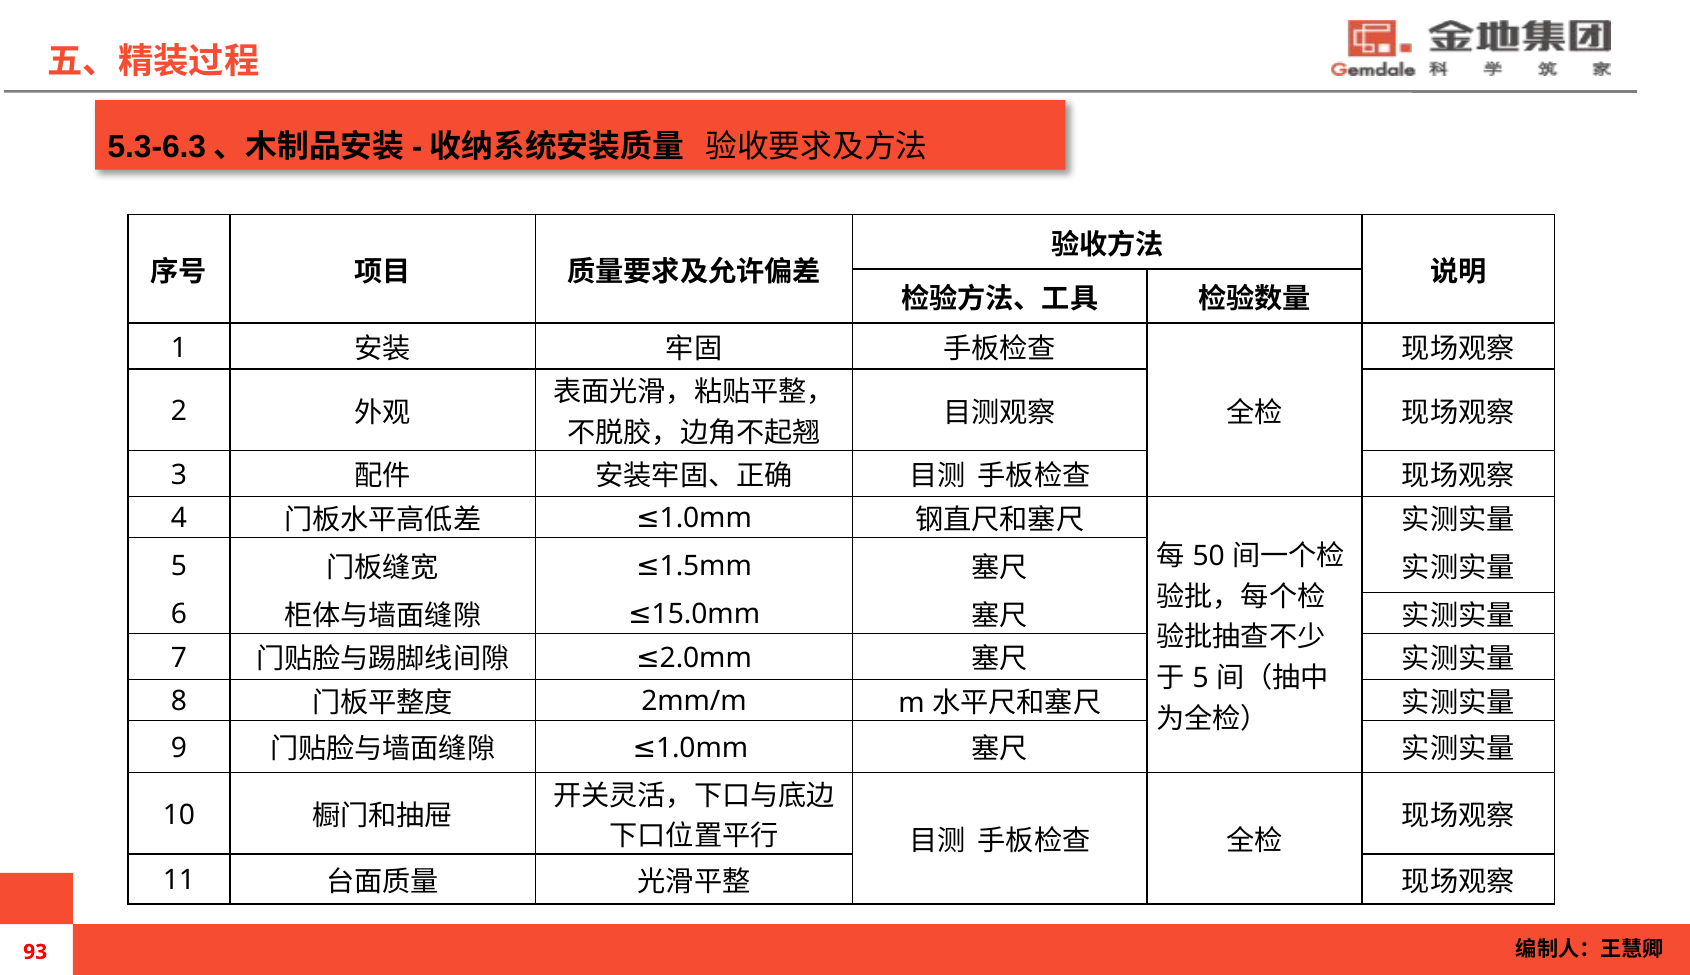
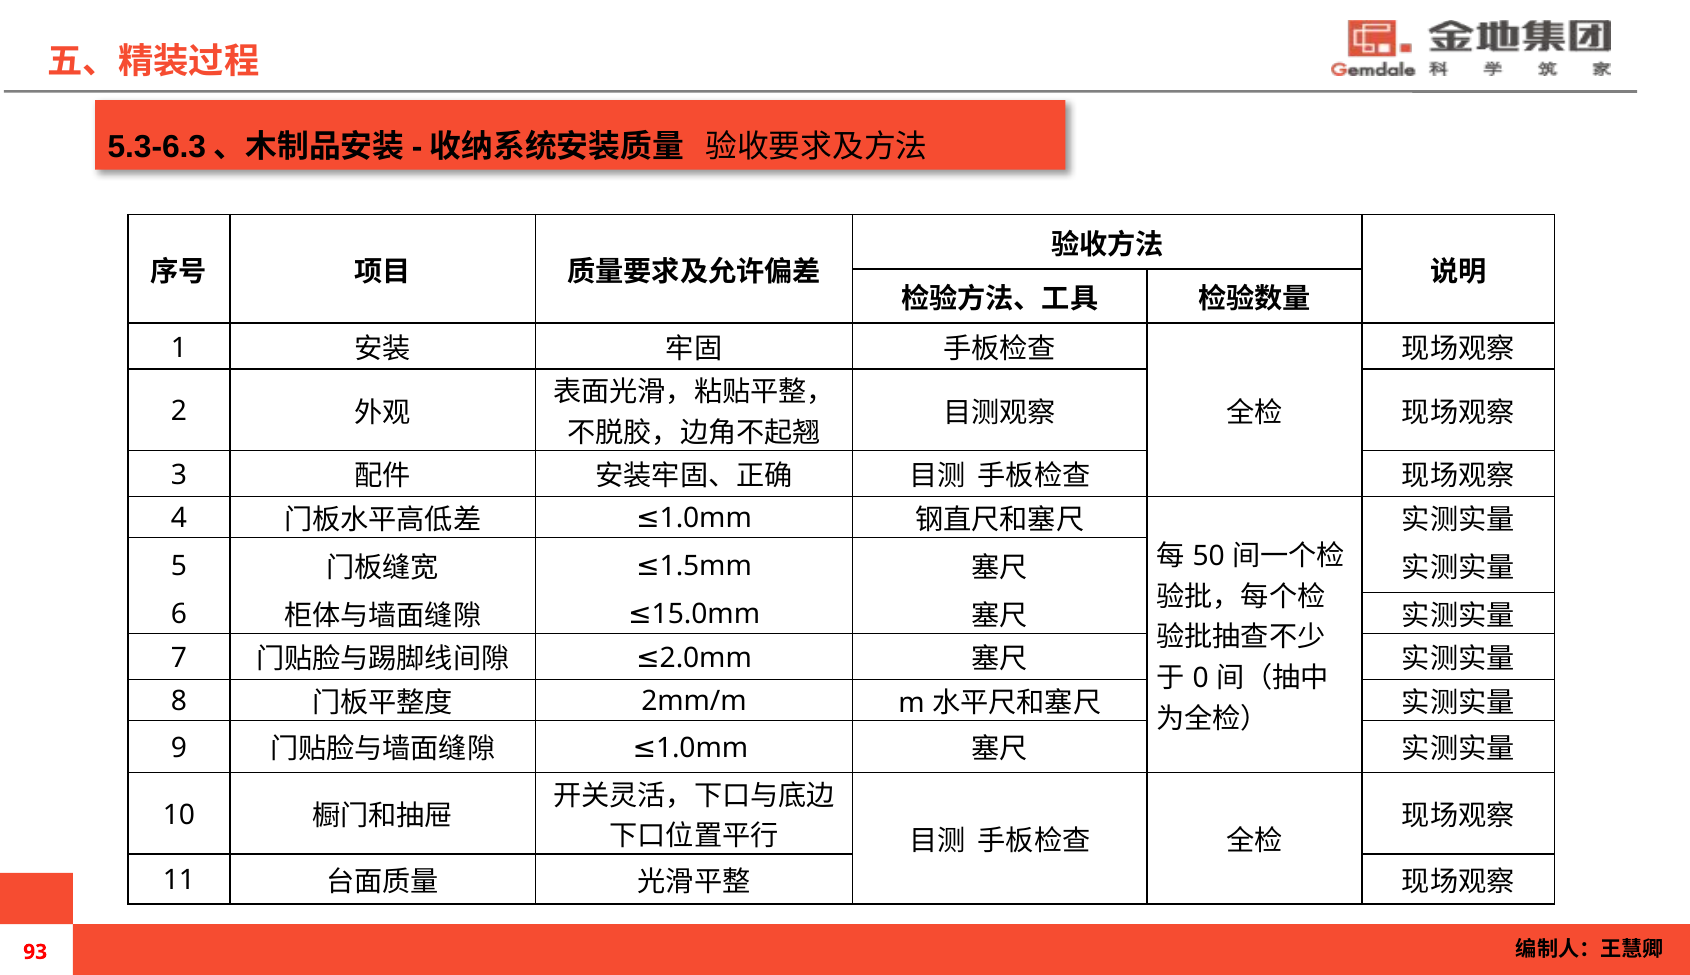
5 at (1201, 678): 5 -> 0
